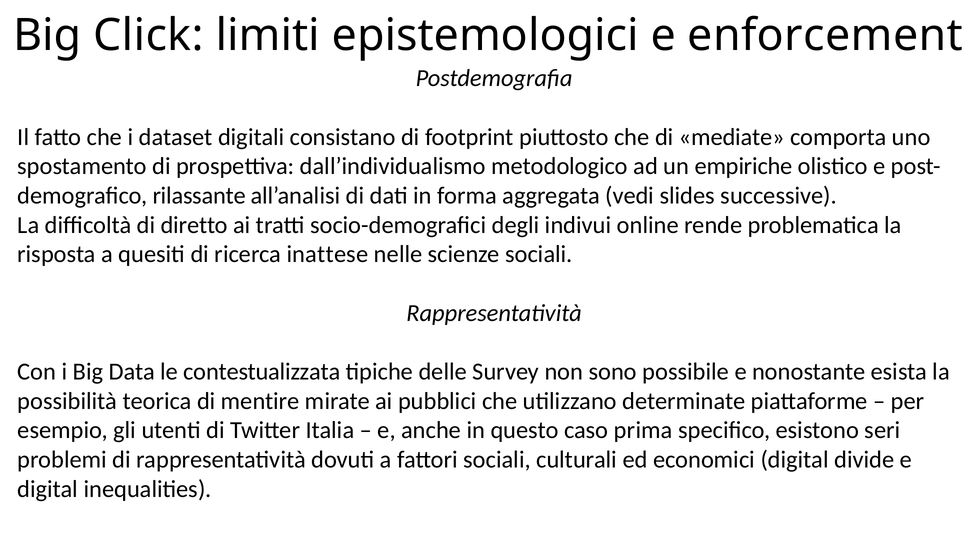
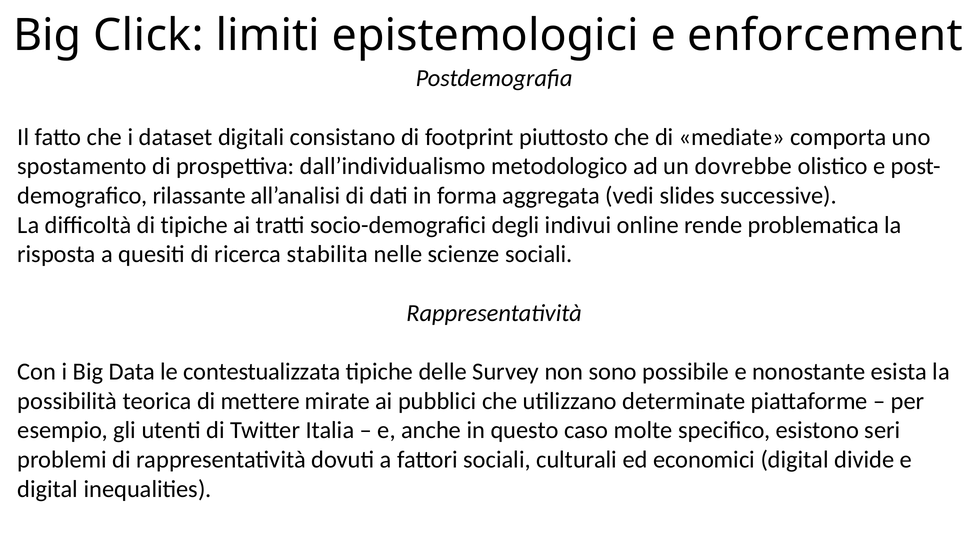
empiriche: empiriche -> dovrebbe
di diretto: diretto -> tipiche
inattese: inattese -> stabilita
mentire: mentire -> mettere
prima: prima -> molte
